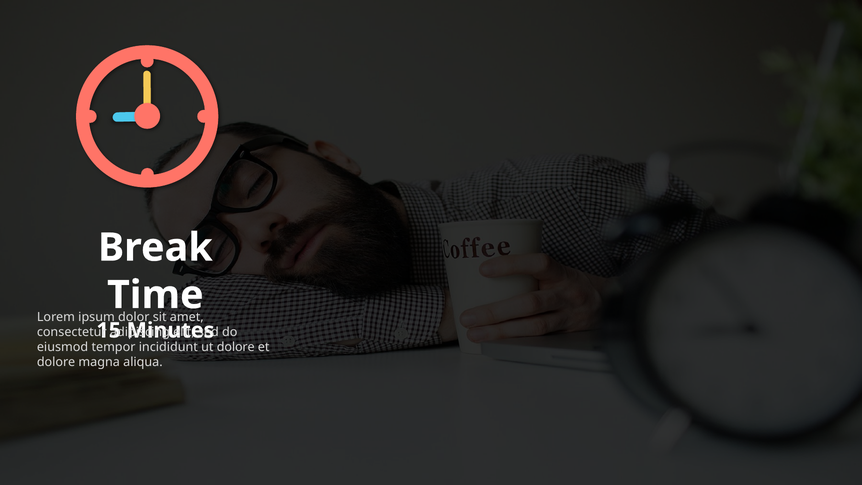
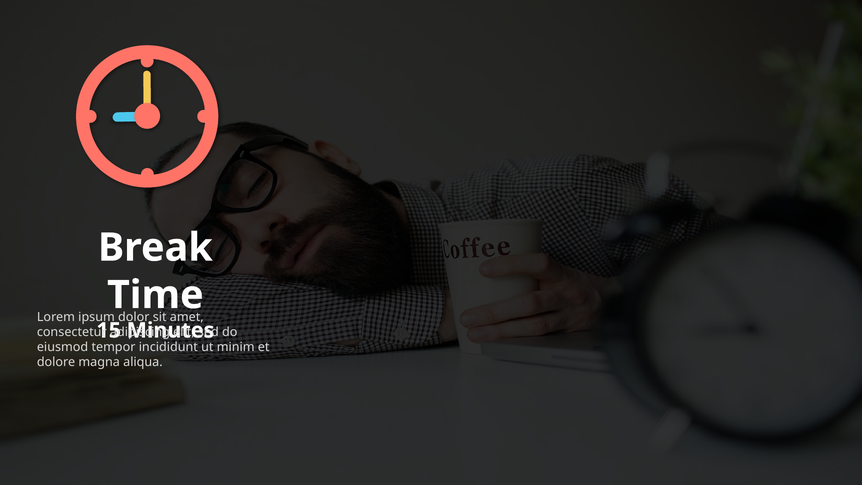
dolore at (236, 347): dolore -> minim
